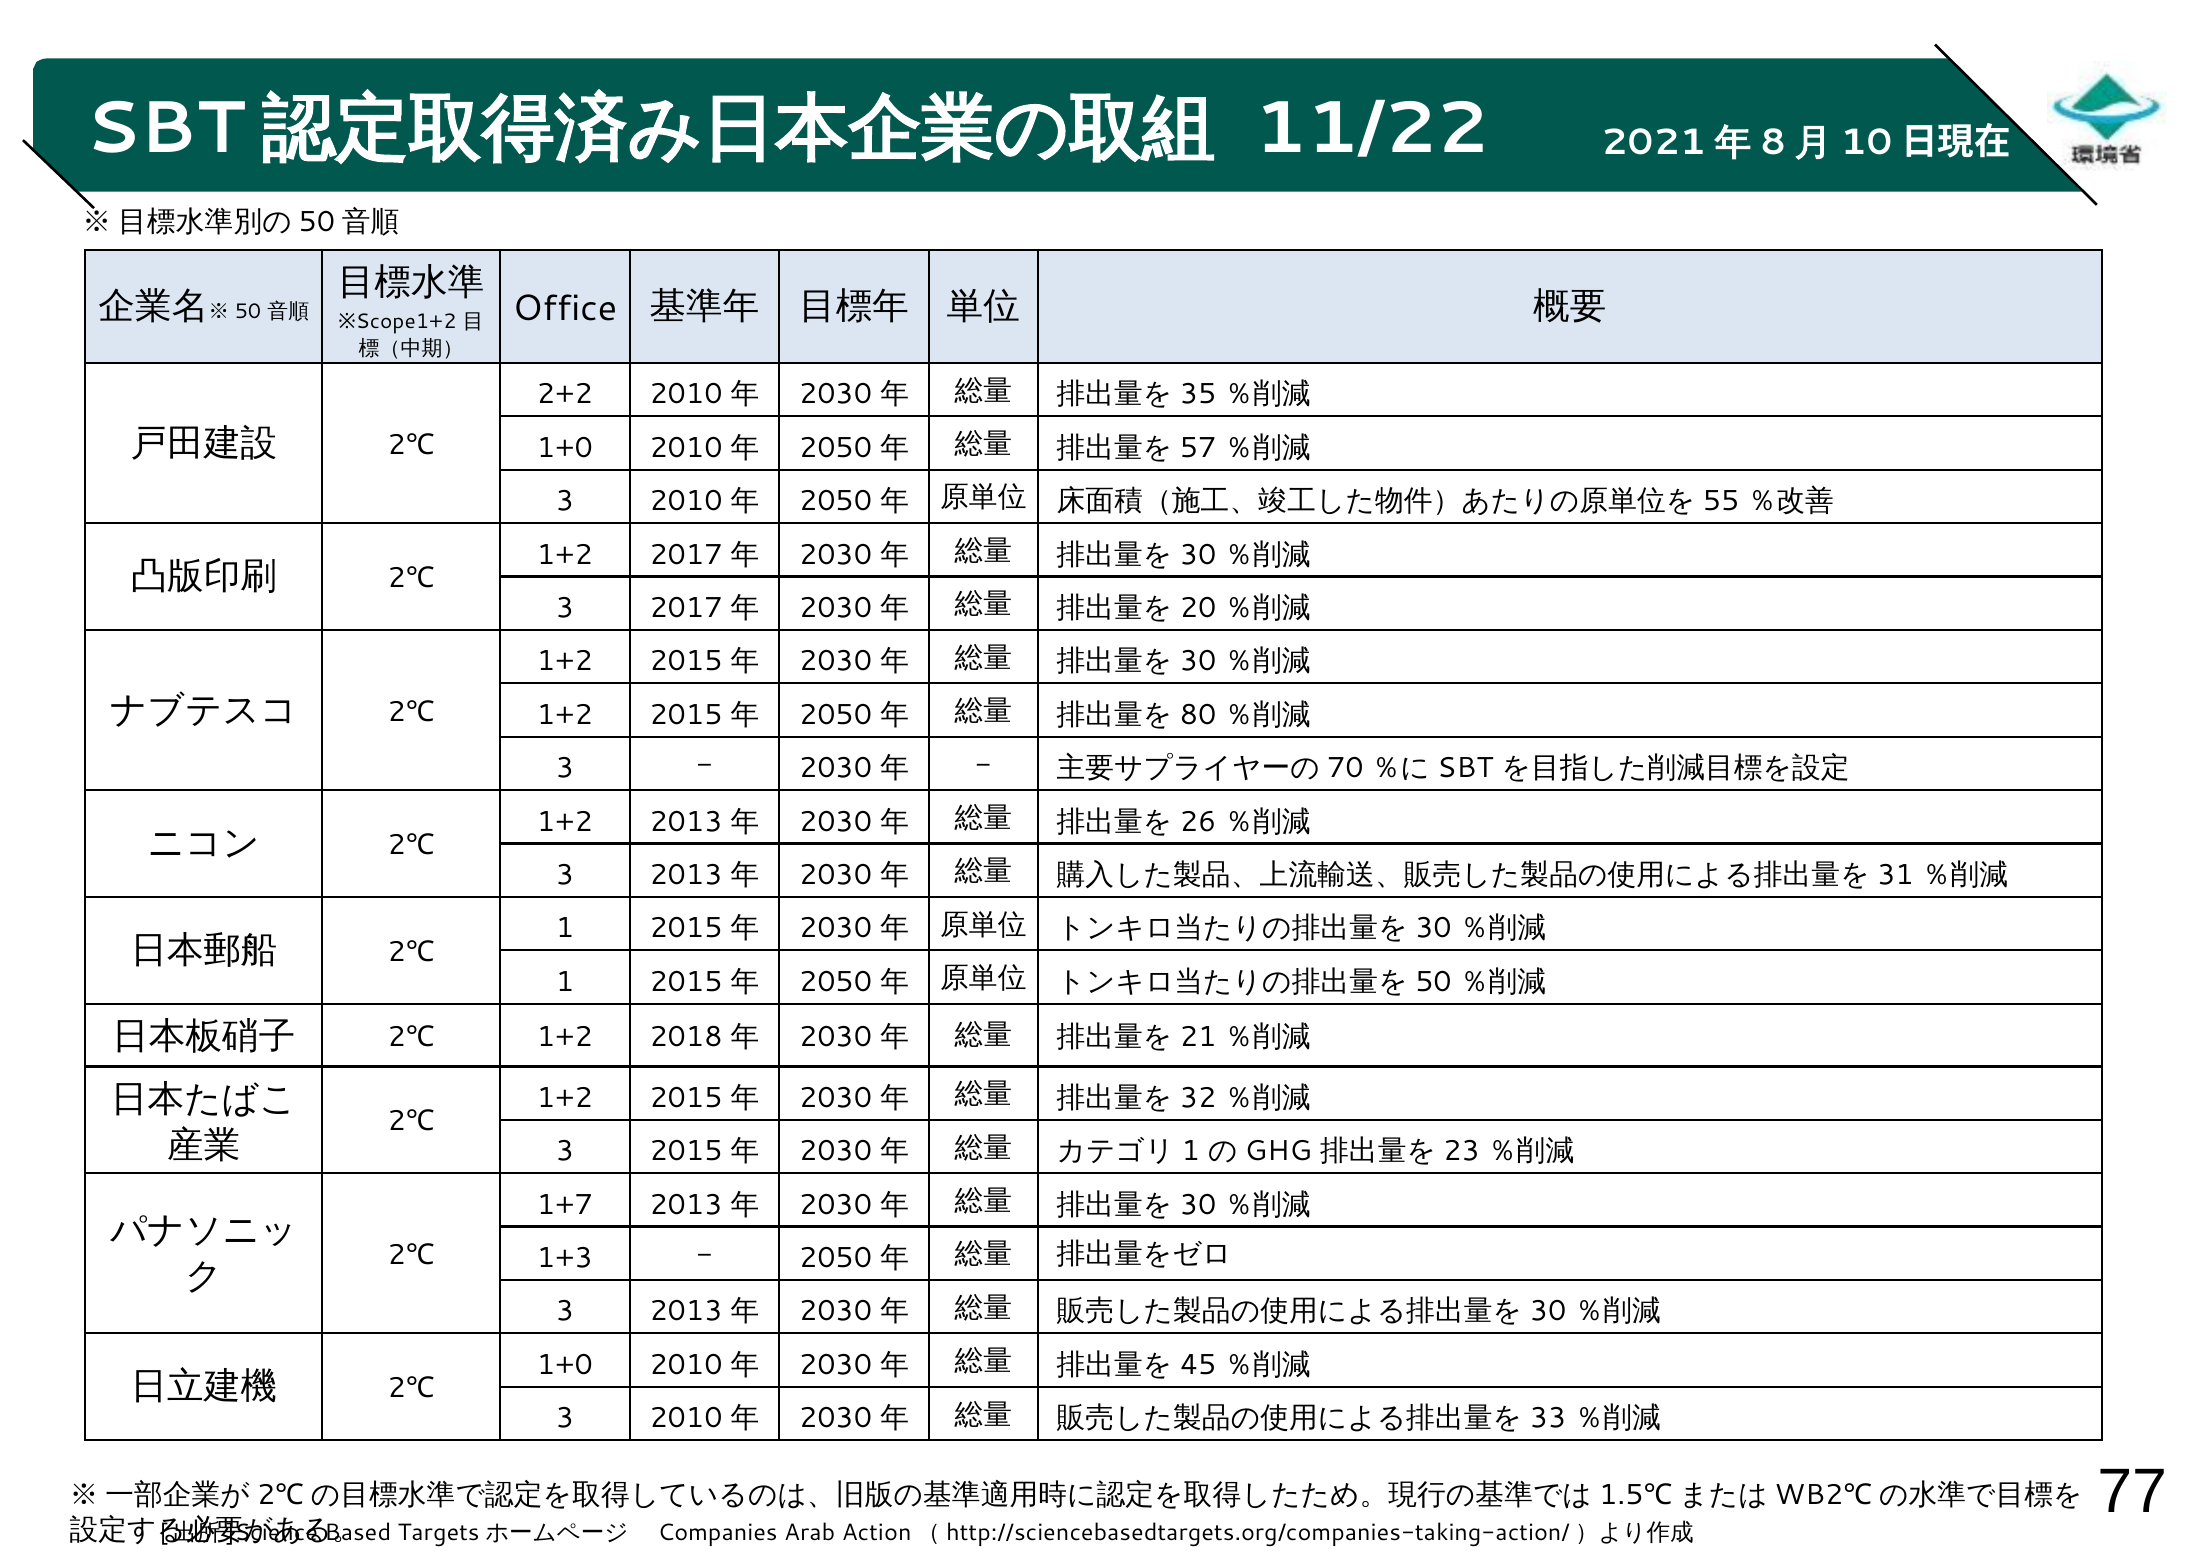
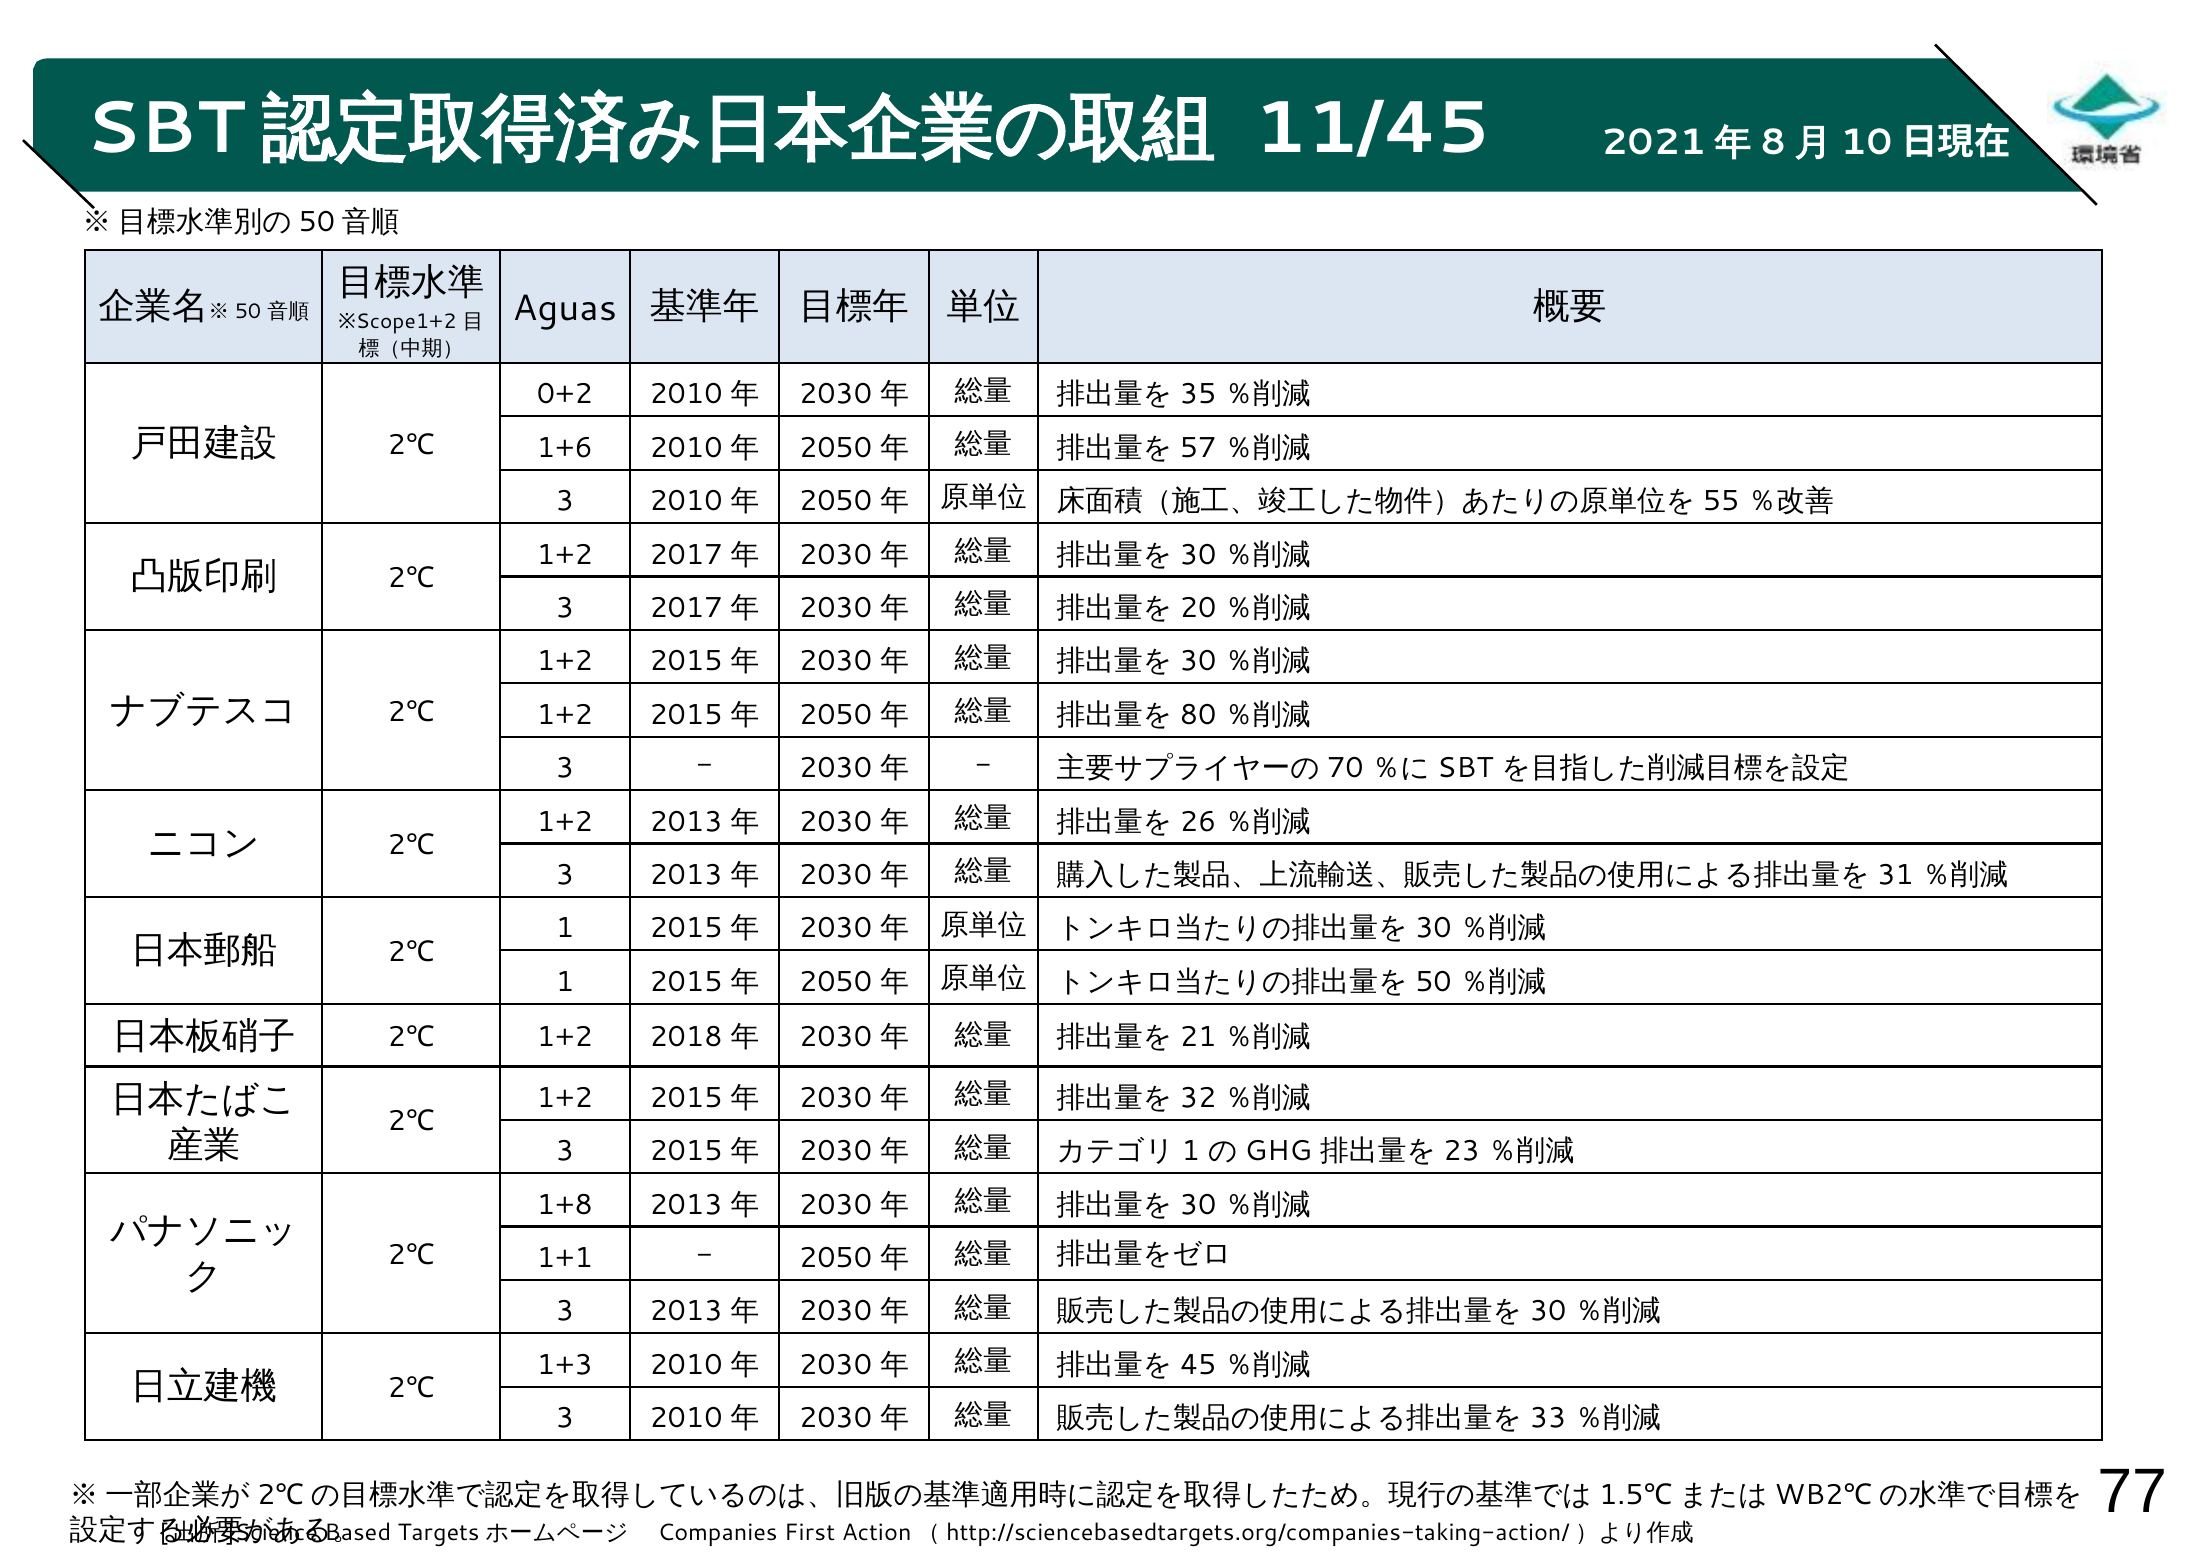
11/22: 11/22 -> 11/45
Office: Office -> Aguas
2+2: 2+2 -> 0+2
1+0 at (565, 448): 1+0 -> 1+6
1+7: 1+7 -> 1+8
1+3: 1+3 -> 1+1
1+0 at (565, 1365): 1+0 -> 1+3
Arab: Arab -> First
